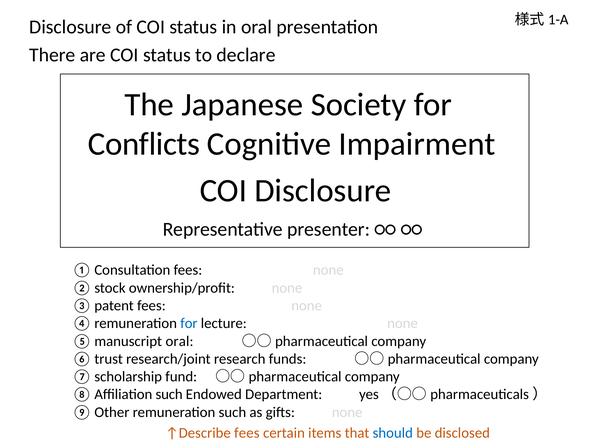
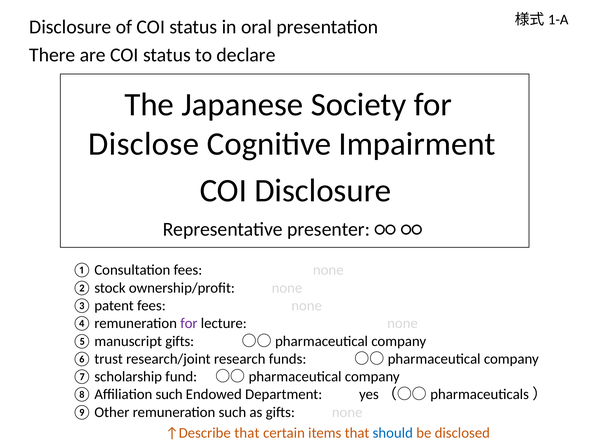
Conflicts: Conflicts -> Disclose
for at (189, 323) colour: blue -> purple
oral at (180, 341): oral -> gifts
↑Describe fees: fees -> that
